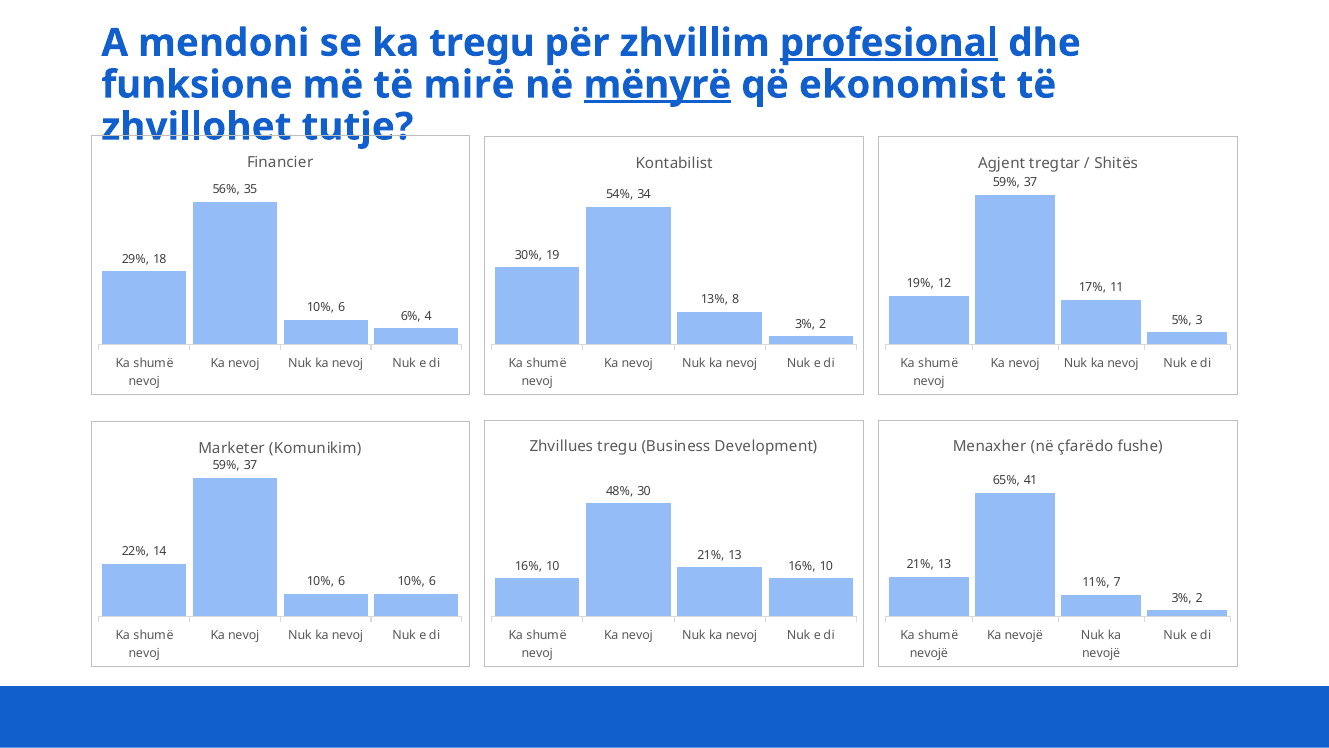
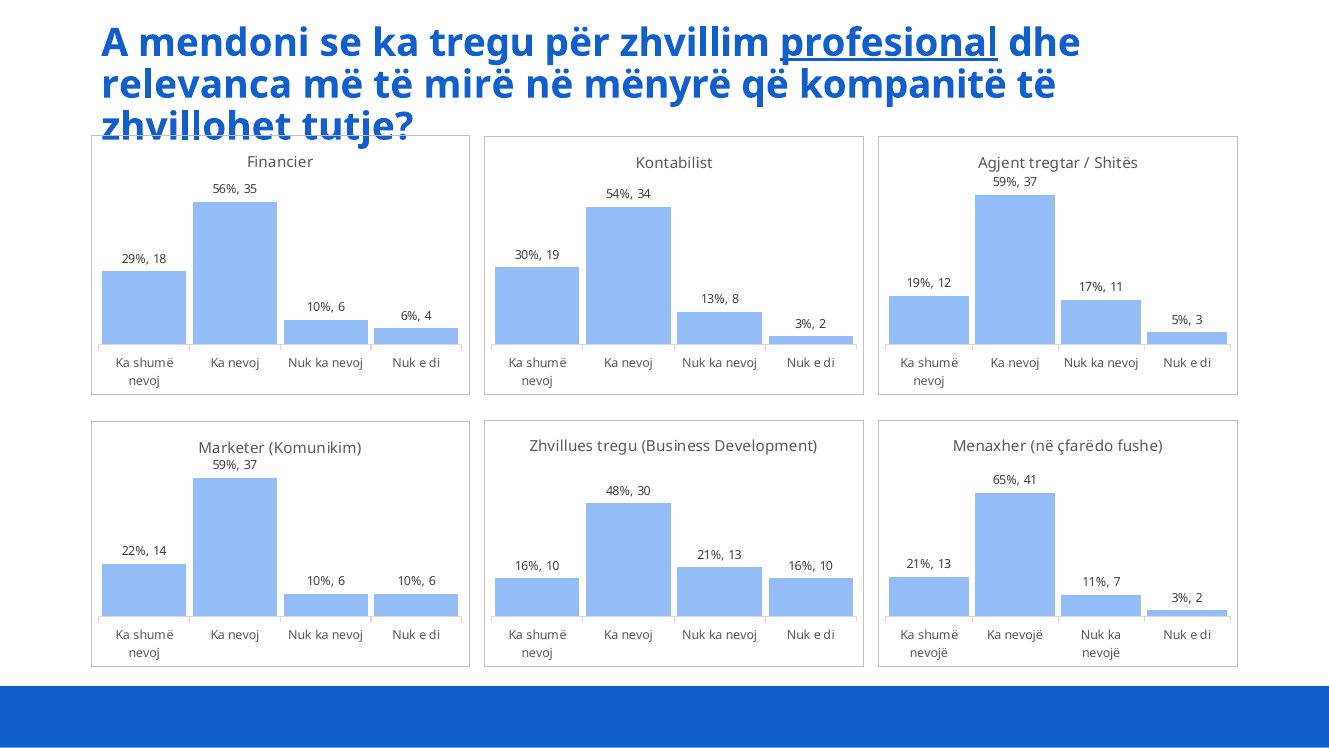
funksione: funksione -> relevanca
mënyrë underline: present -> none
ekonomist: ekonomist -> kompanitë
